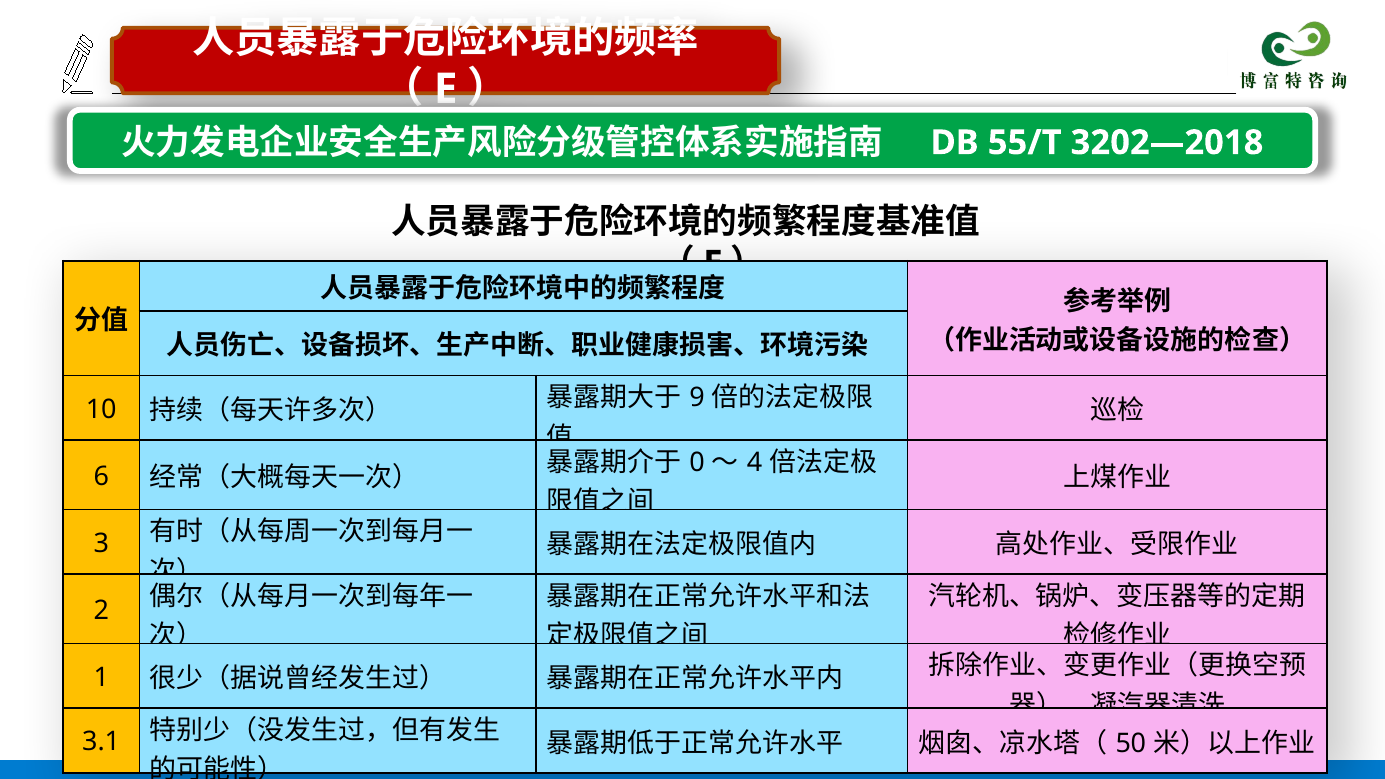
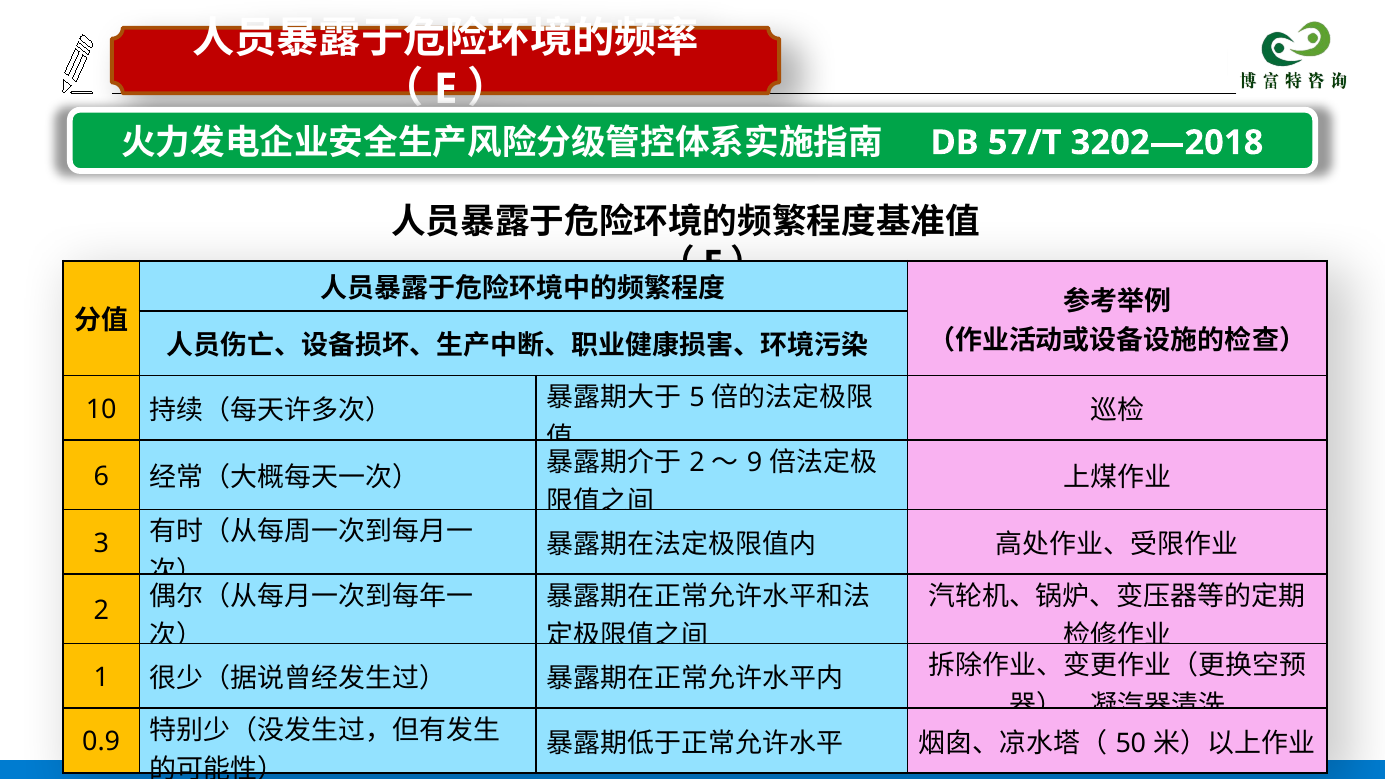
55/T: 55/T -> 57/T
9: 9 -> 5
0 at (697, 463): 0 -> 2
4: 4 -> 9
3.1: 3.1 -> 0.9
